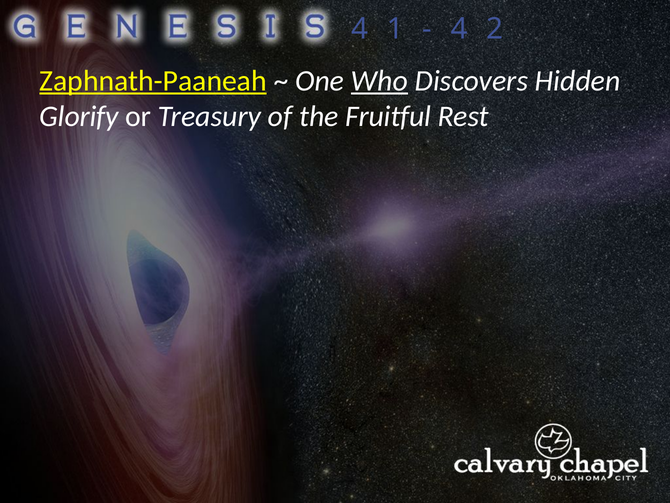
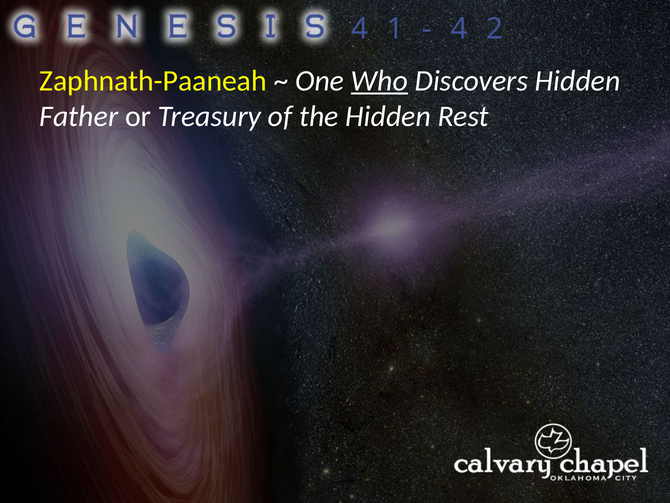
Zaphnath-Paaneah underline: present -> none
Glorify: Glorify -> Father
the Fruitful: Fruitful -> Hidden
